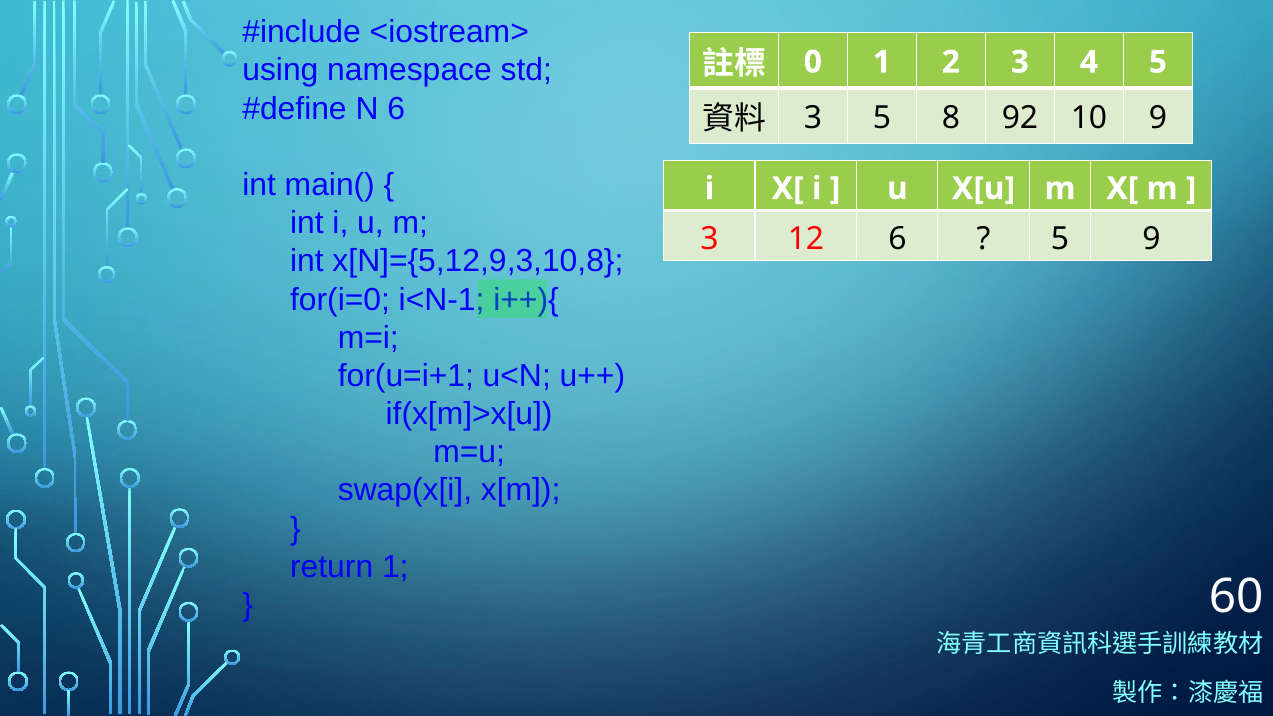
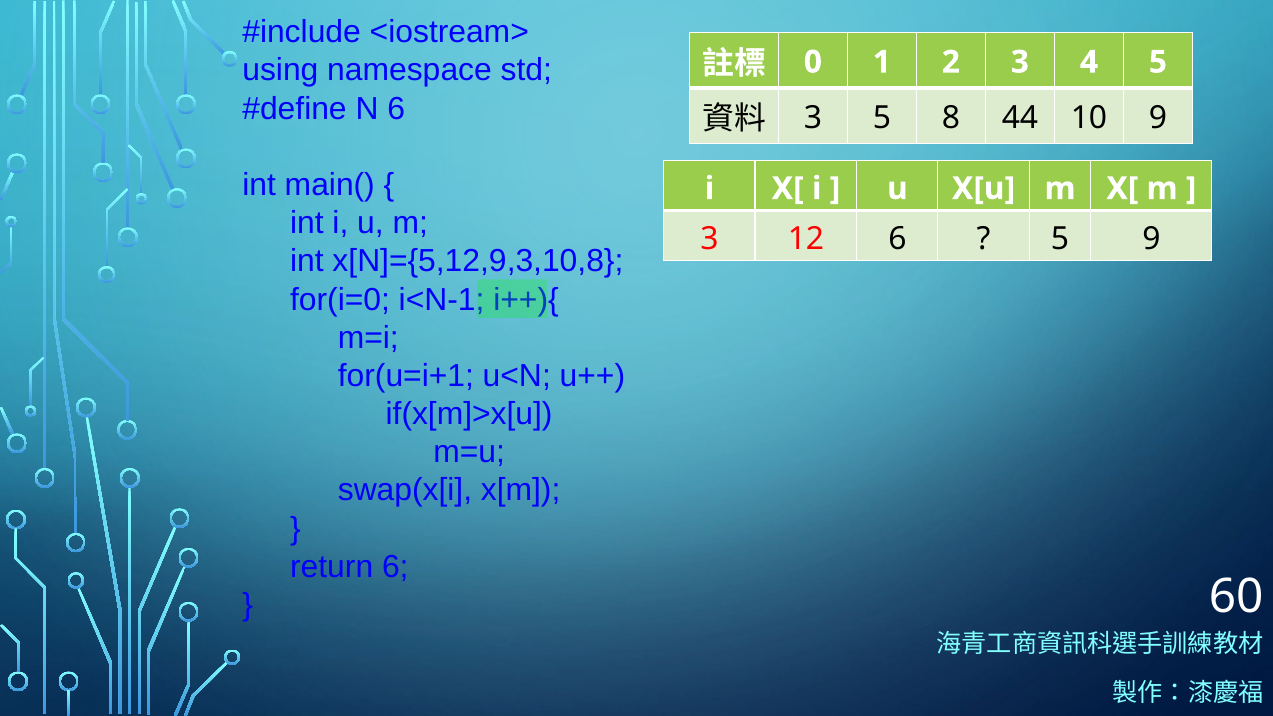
92: 92 -> 44
return 1: 1 -> 6
